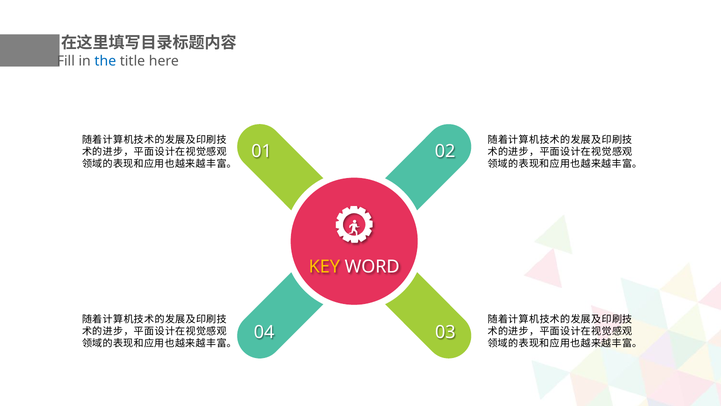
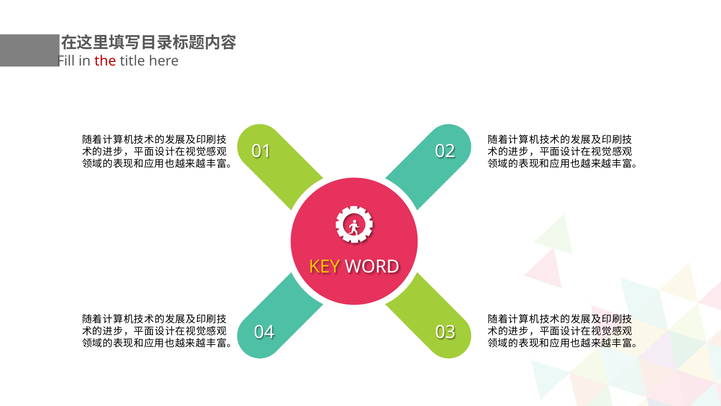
the colour: blue -> red
